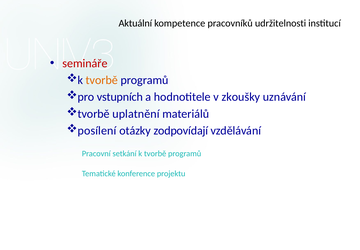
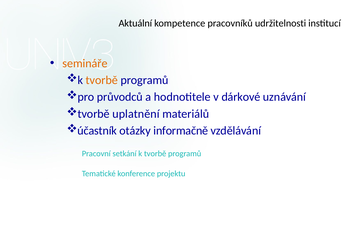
semináře colour: red -> orange
vstupních: vstupních -> průvodců
zkoušky: zkoušky -> dárkové
posílení: posílení -> účastník
zodpovídají: zodpovídají -> informačně
